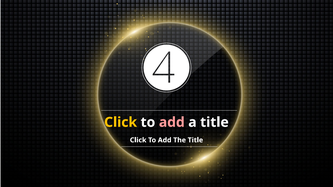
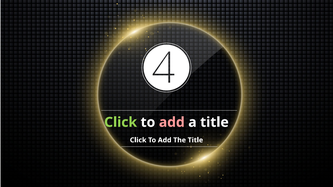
Click at (121, 122) colour: yellow -> light green
